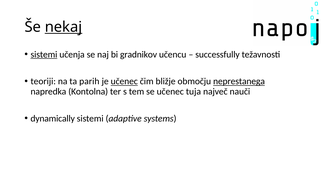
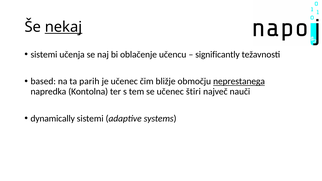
sistemi at (44, 54) underline: present -> none
gradnikov: gradnikov -> oblačenje
successfully: successfully -> significantly
teoriji: teoriji -> based
učenec at (124, 81) underline: present -> none
tuja: tuja -> štiri
